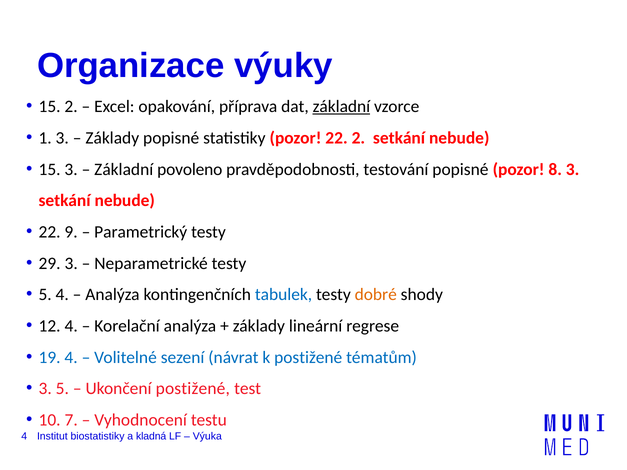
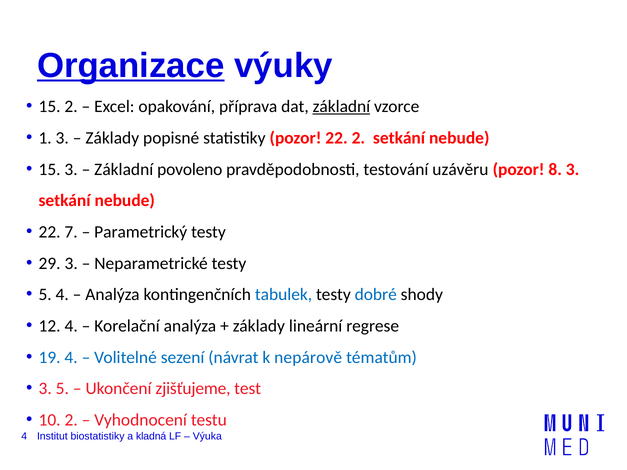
Organizace underline: none -> present
testování popisné: popisné -> uzávěru
9: 9 -> 7
dobré colour: orange -> blue
k postižené: postižené -> nepárově
Ukončení postižené: postižené -> zjišťujeme
10 7: 7 -> 2
